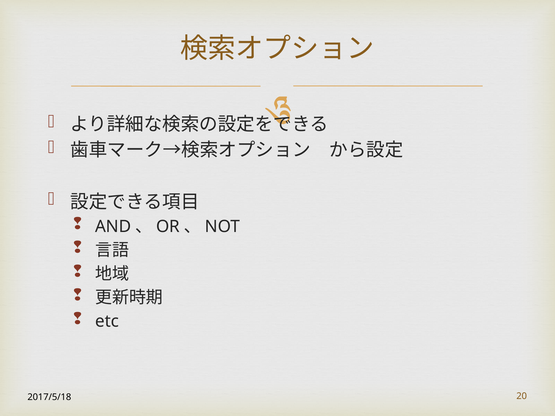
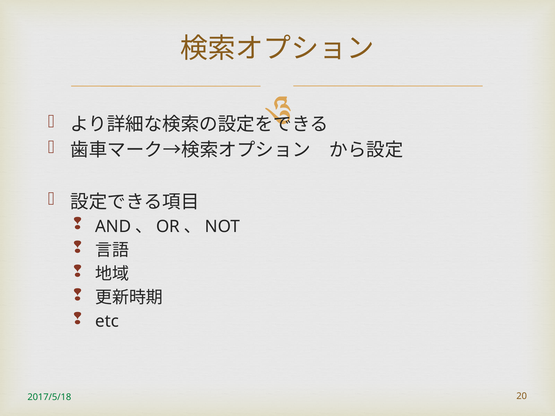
2017/5/18 colour: black -> green
